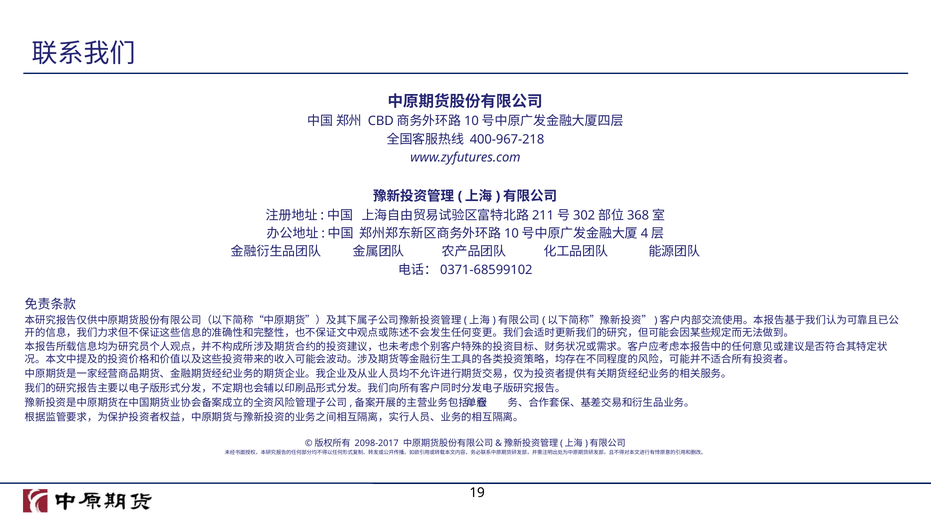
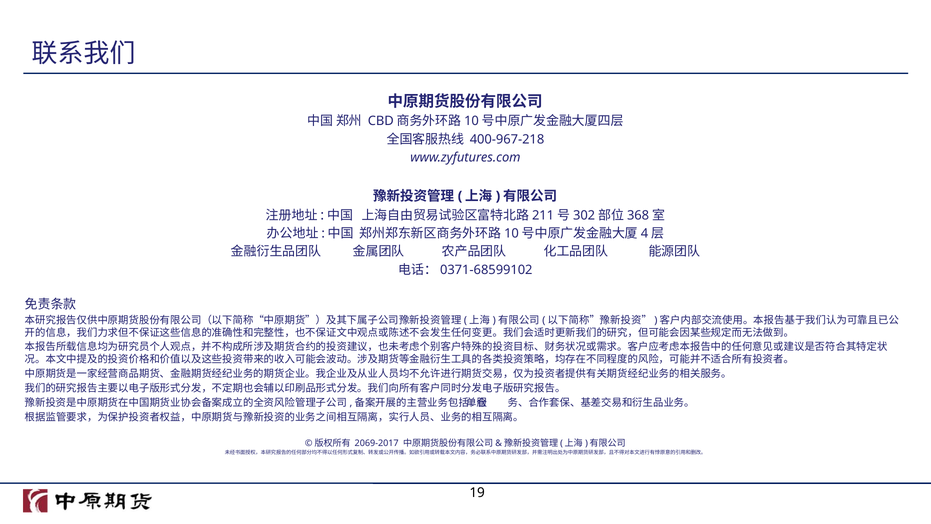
2098-2017: 2098-2017 -> 2069-2017
